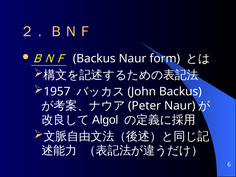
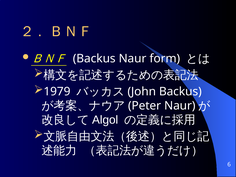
1957: 1957 -> 1979
